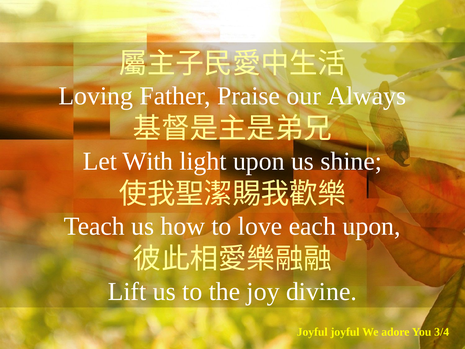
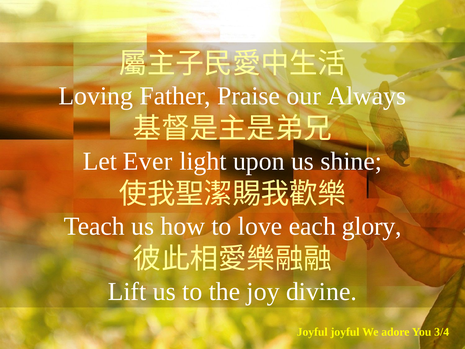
With: With -> Ever
each upon: upon -> glory
